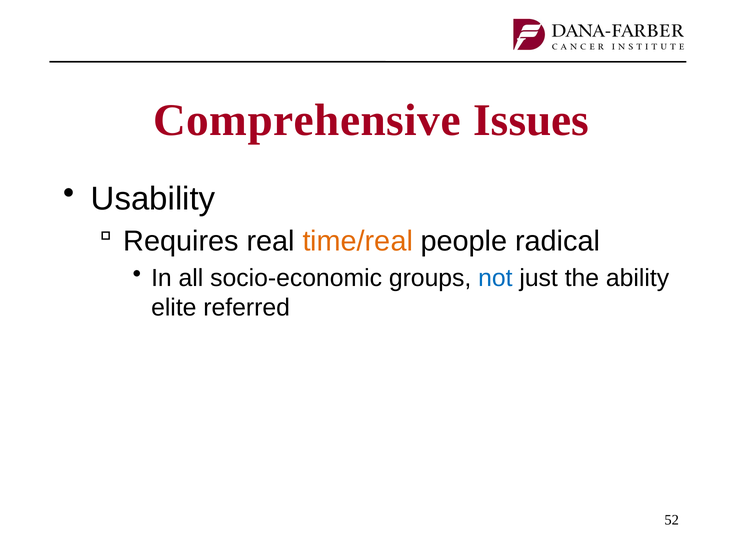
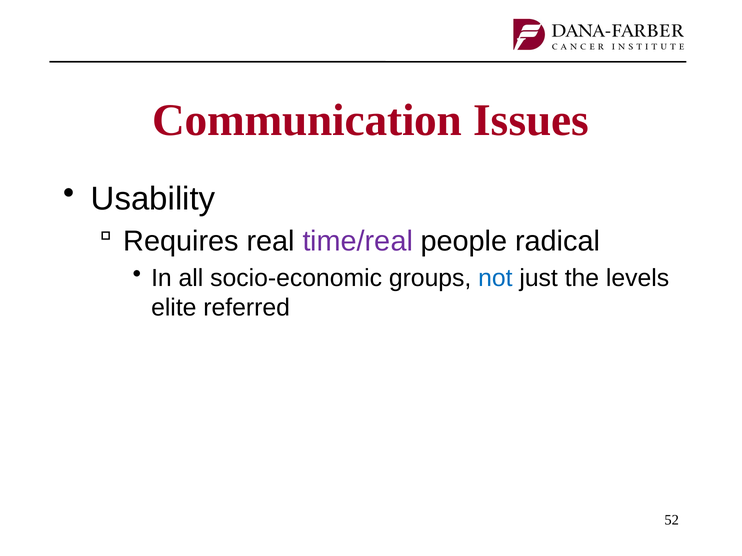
Comprehensive: Comprehensive -> Communication
time/real colour: orange -> purple
ability: ability -> levels
